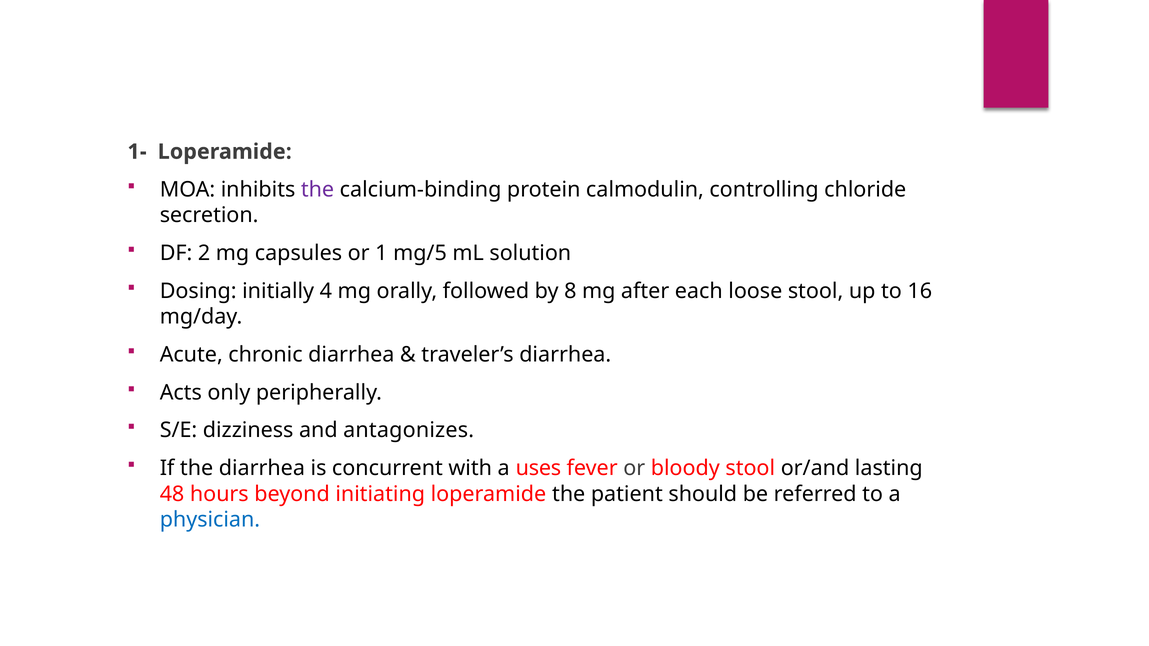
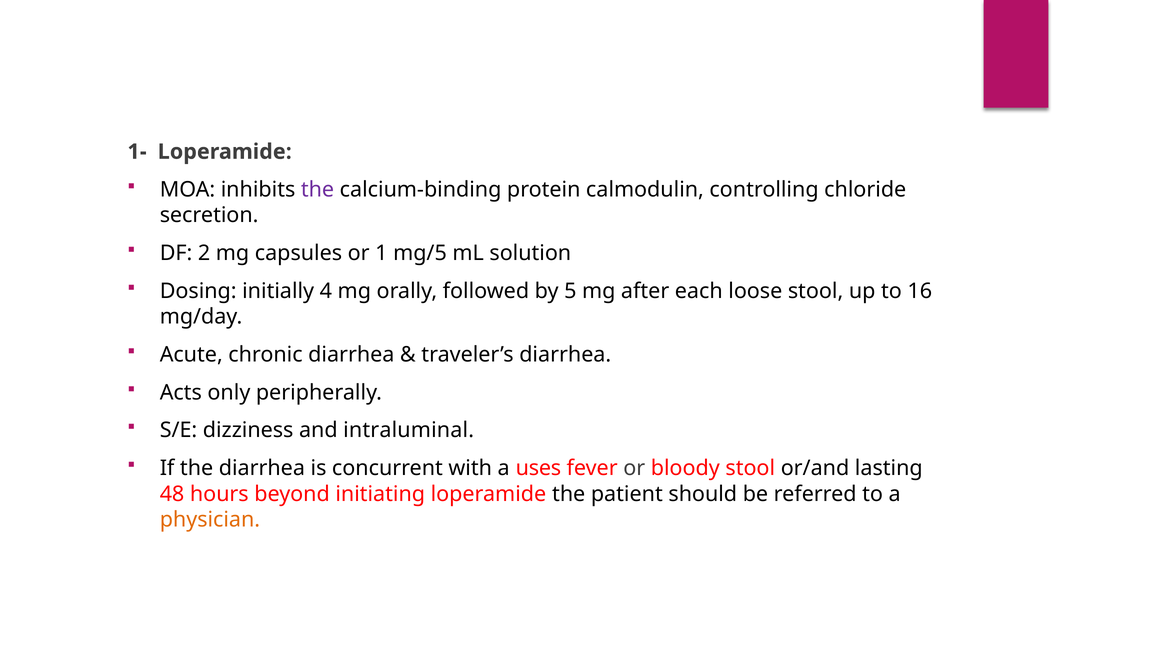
8: 8 -> 5
antagonizes: antagonizes -> intraluminal
physician colour: blue -> orange
